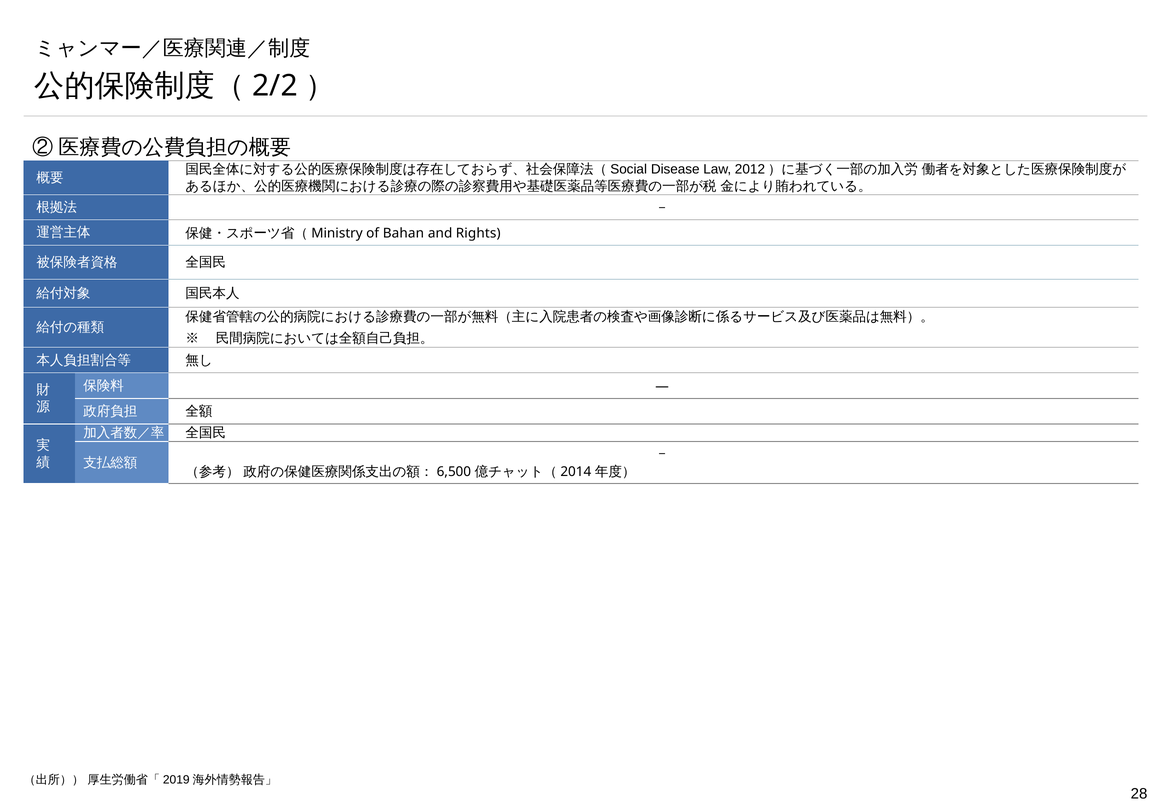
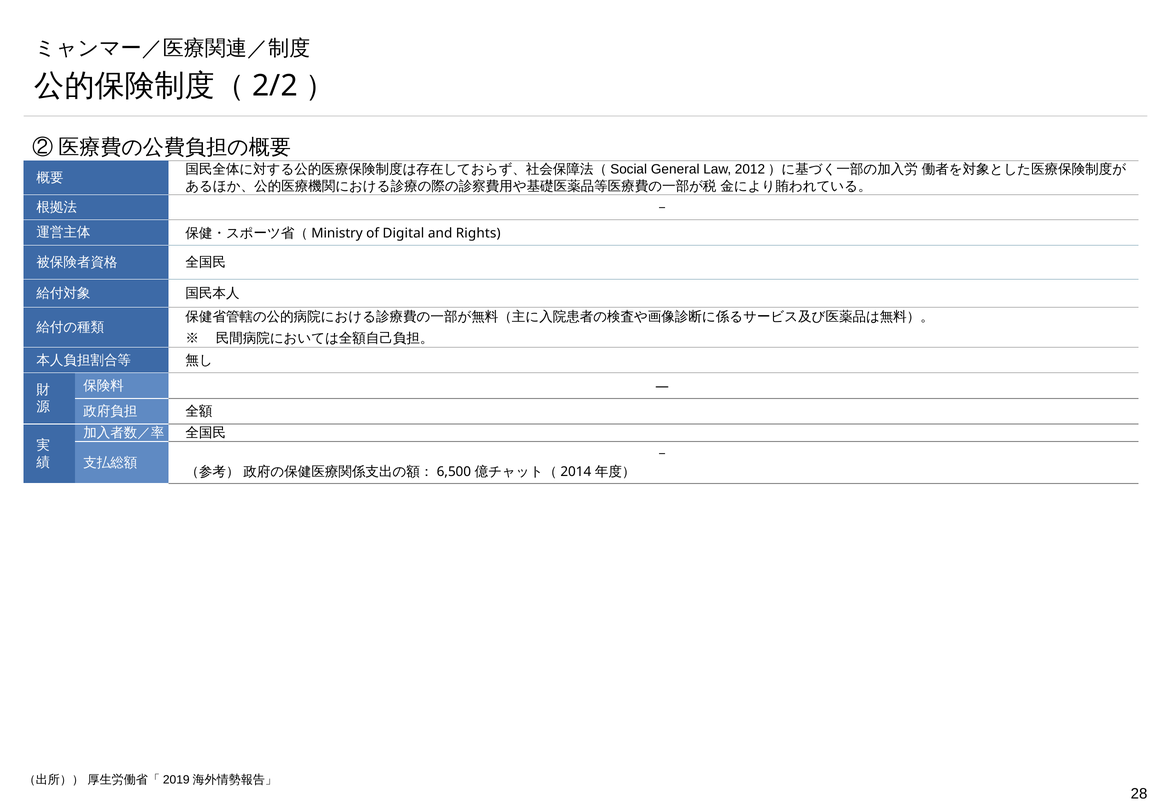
Disease: Disease -> General
Bahan: Bahan -> Digital
